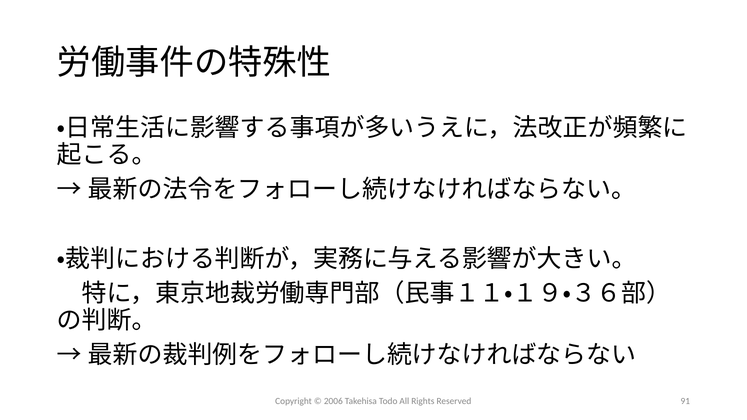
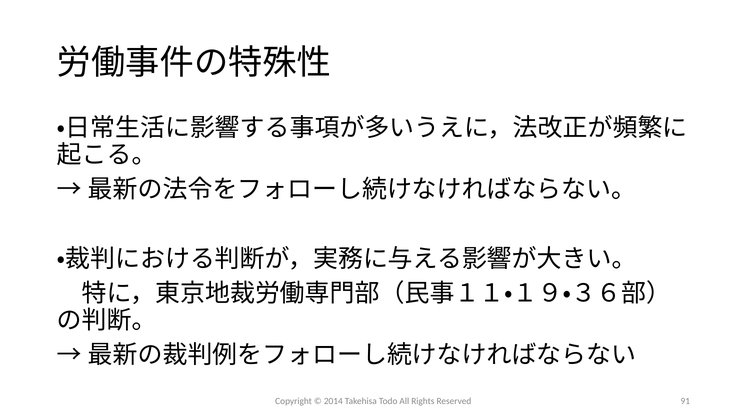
2006: 2006 -> 2014
